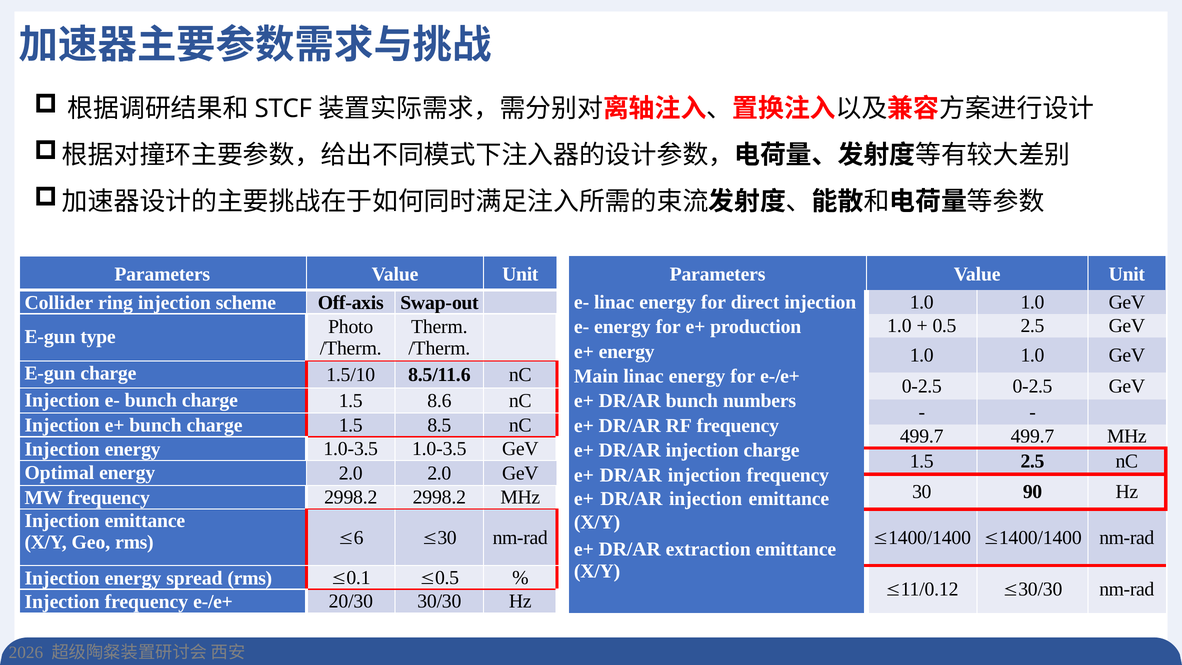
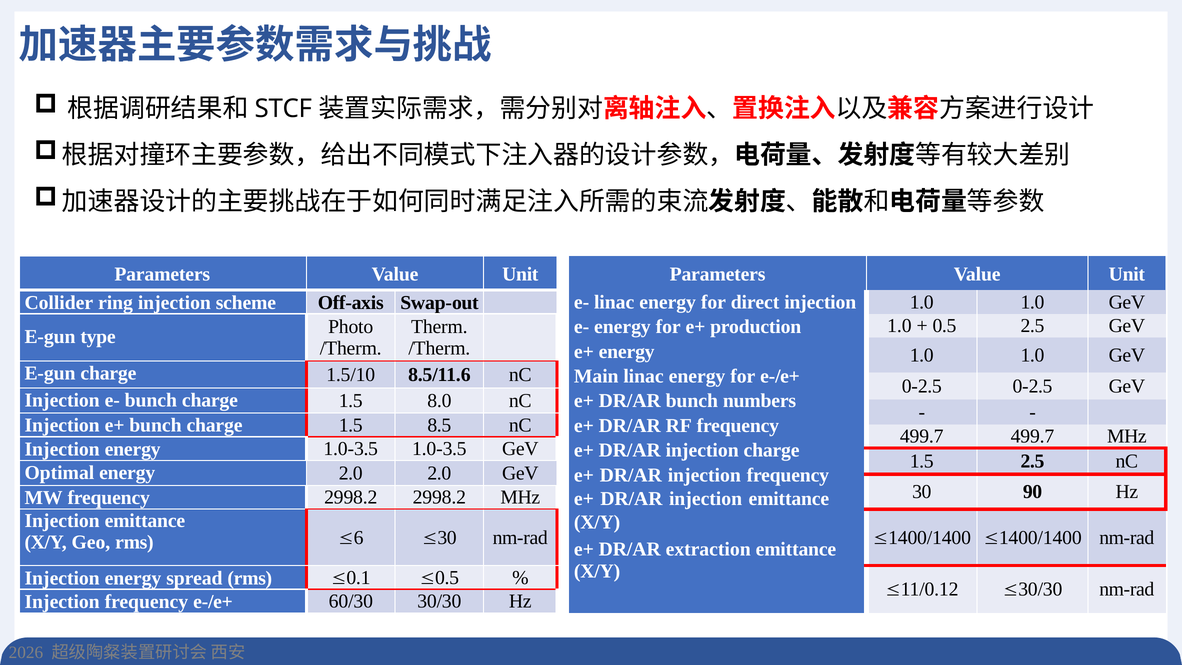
8.6: 8.6 -> 8.0
20/30: 20/30 -> 60/30
